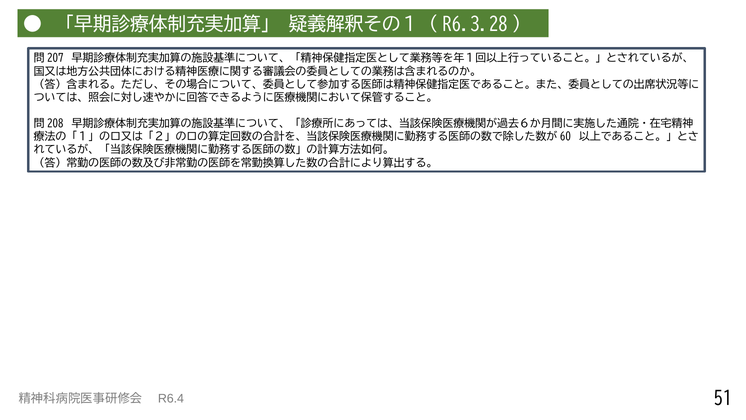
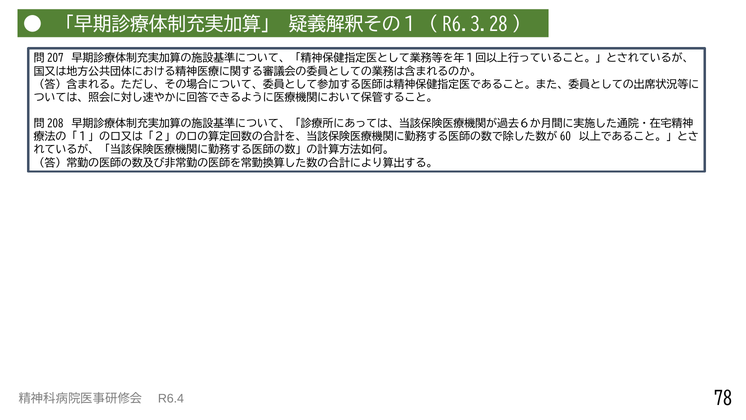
51: 51 -> 78
